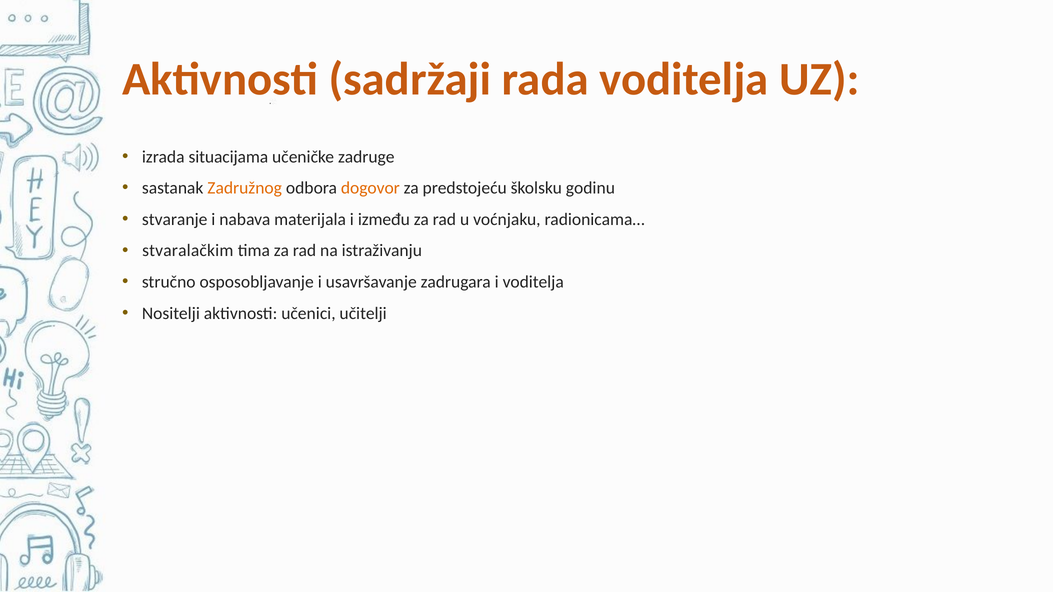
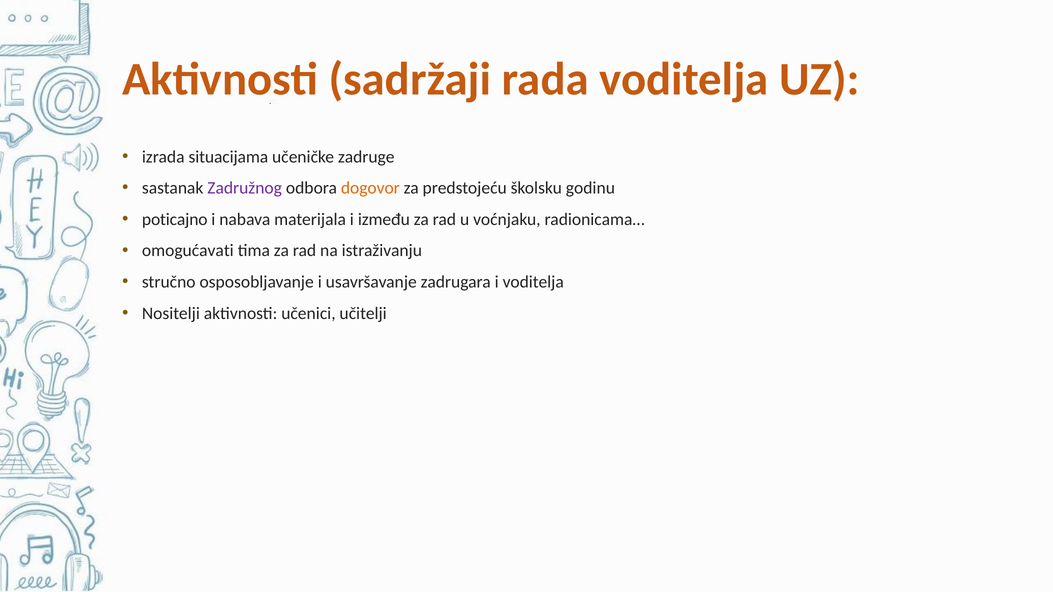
Zadružnog colour: orange -> purple
stvaranje: stvaranje -> poticajno
stvaralačkim: stvaralačkim -> omogućavati
